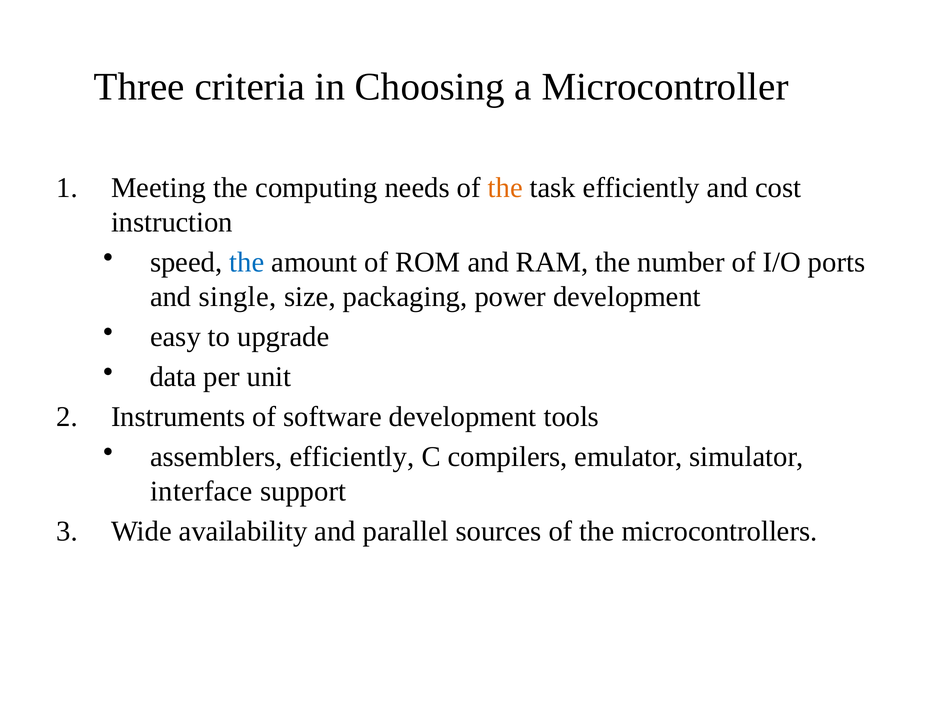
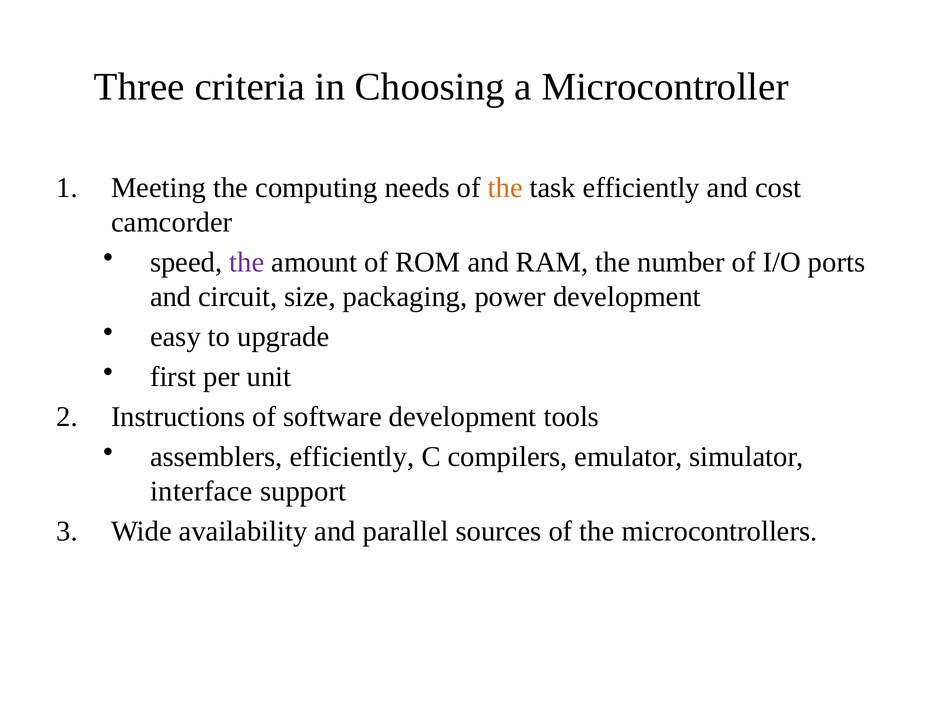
instruction: instruction -> camcorder
the at (247, 263) colour: blue -> purple
single: single -> circuit
data: data -> first
Instruments: Instruments -> Instructions
